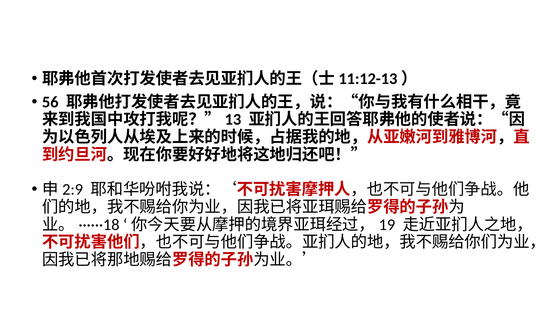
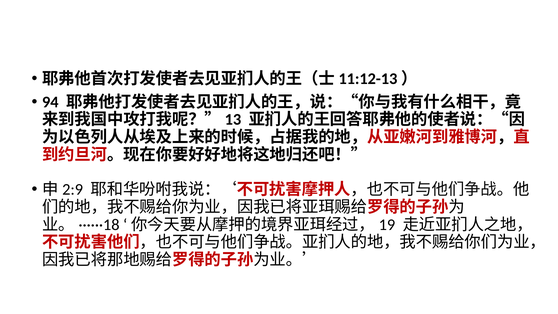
56: 56 -> 94
